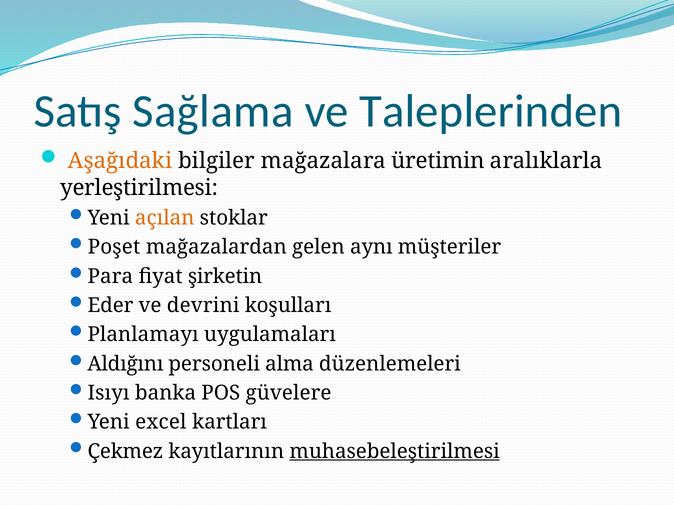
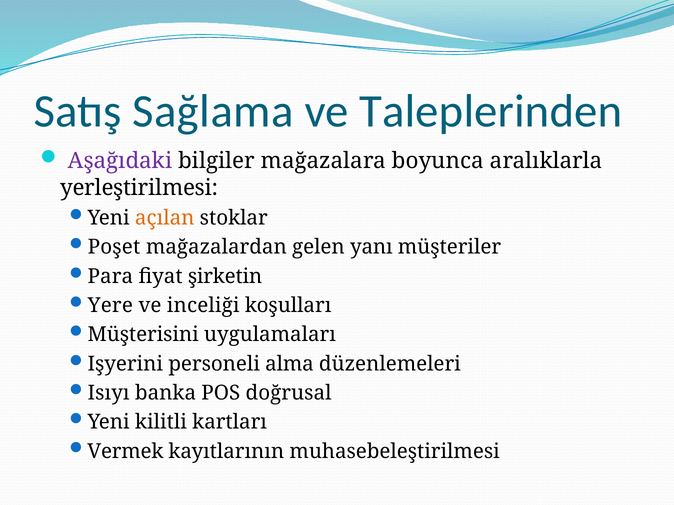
Aşağıdaki colour: orange -> purple
üretimin: üretimin -> boyunca
aynı: aynı -> yanı
Eder: Eder -> Yere
devrini: devrini -> inceliği
Planlamayı: Planlamayı -> Müşterisini
Aldığını: Aldığını -> Işyerini
güvelere: güvelere -> doğrusal
excel: excel -> kilitli
Çekmez: Çekmez -> Vermek
muhasebeleştirilmesi underline: present -> none
